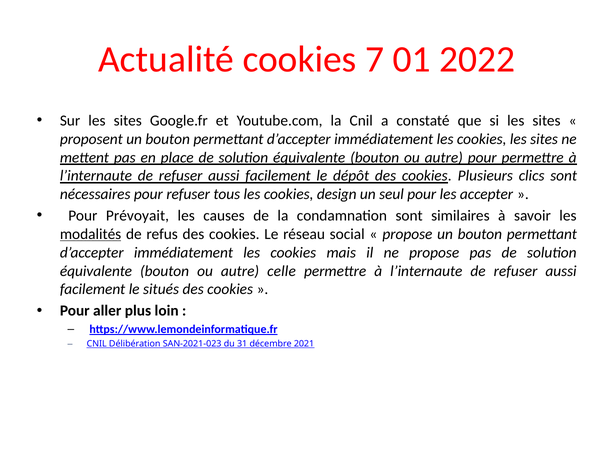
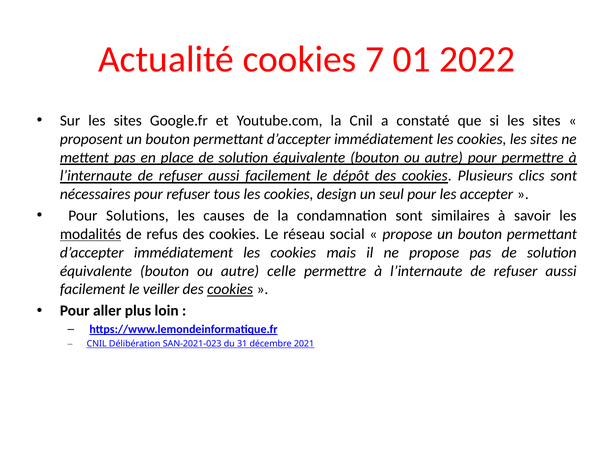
Prévoyait: Prévoyait -> Solutions
situés: situés -> veiller
cookies at (230, 290) underline: none -> present
